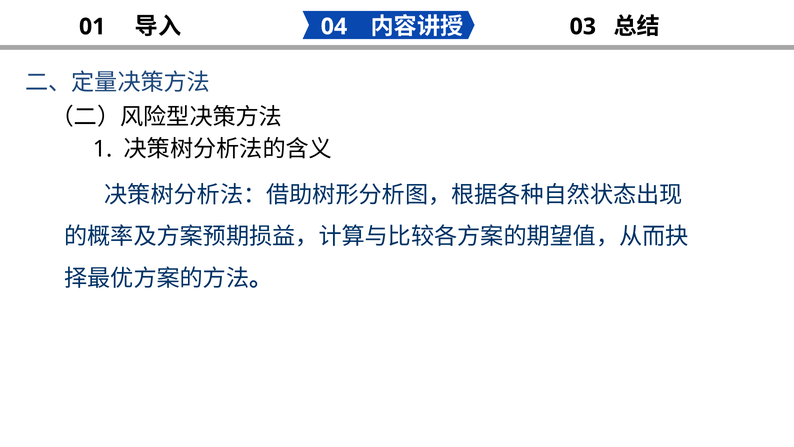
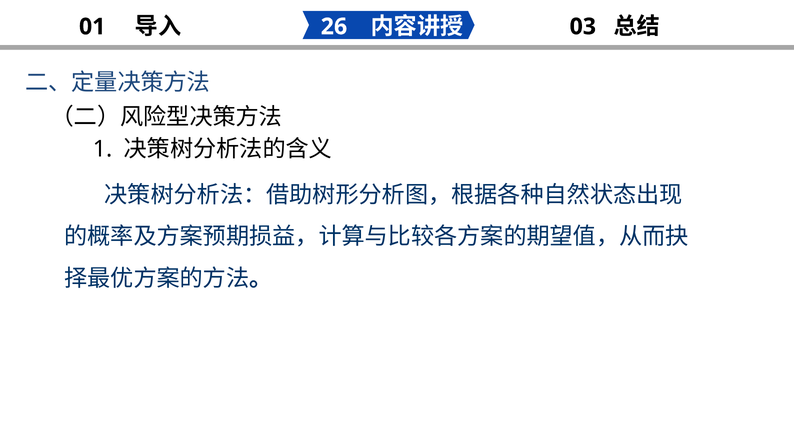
04: 04 -> 26
